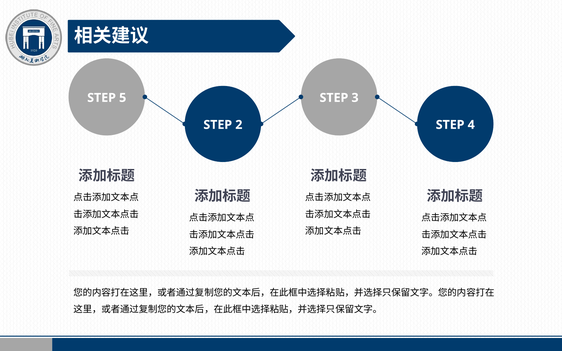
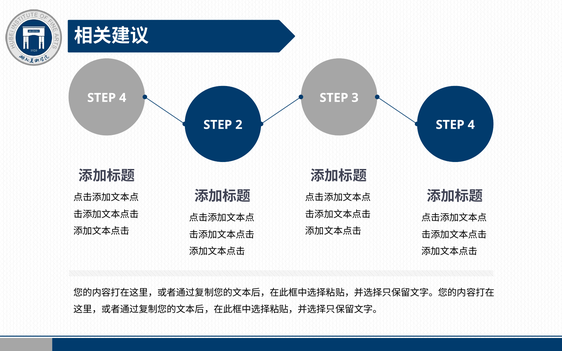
5 at (123, 98): 5 -> 4
